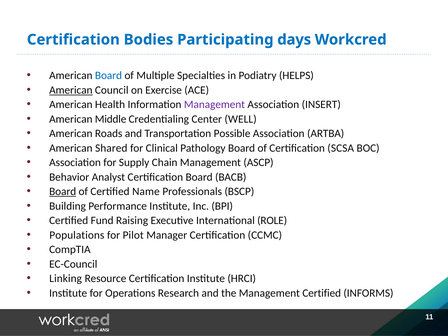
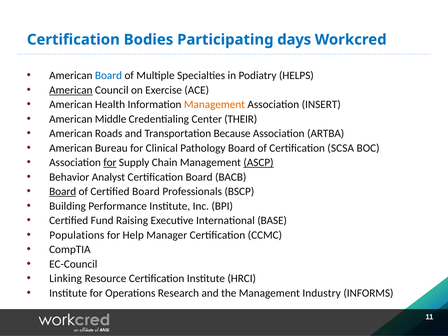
Management at (214, 105) colour: purple -> orange
WELL: WELL -> THEIR
Possible: Possible -> Because
Shared: Shared -> Bureau
for at (110, 163) underline: none -> present
ASCP underline: none -> present
Certified Name: Name -> Board
ROLE: ROLE -> BASE
Pilot: Pilot -> Help
Management Certified: Certified -> Industry
